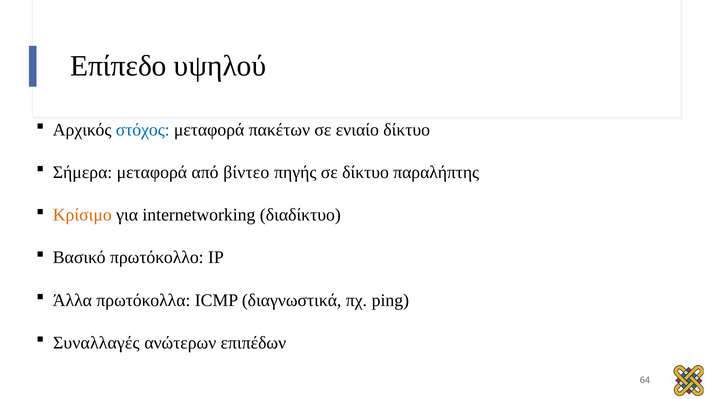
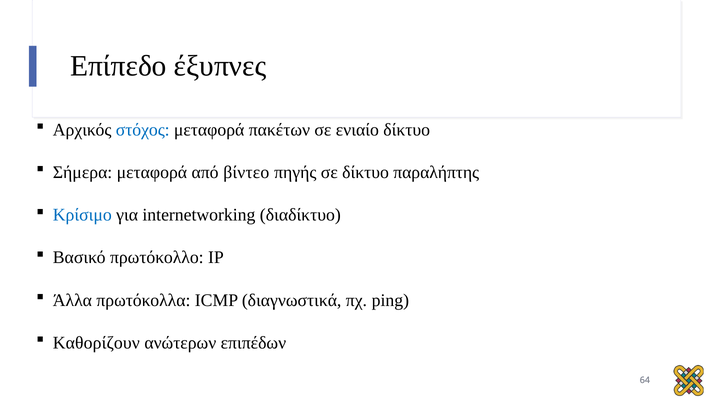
υψηλού: υψηλού -> έξυπνες
Κρίσιμο colour: orange -> blue
Συναλλαγές: Συναλλαγές -> Καθορίζουν
